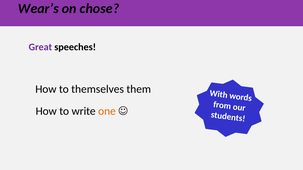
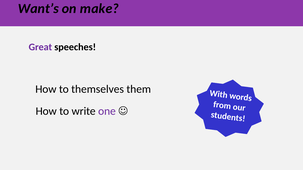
Wear’s: Wear’s -> Want’s
chose: chose -> make
one colour: orange -> purple
